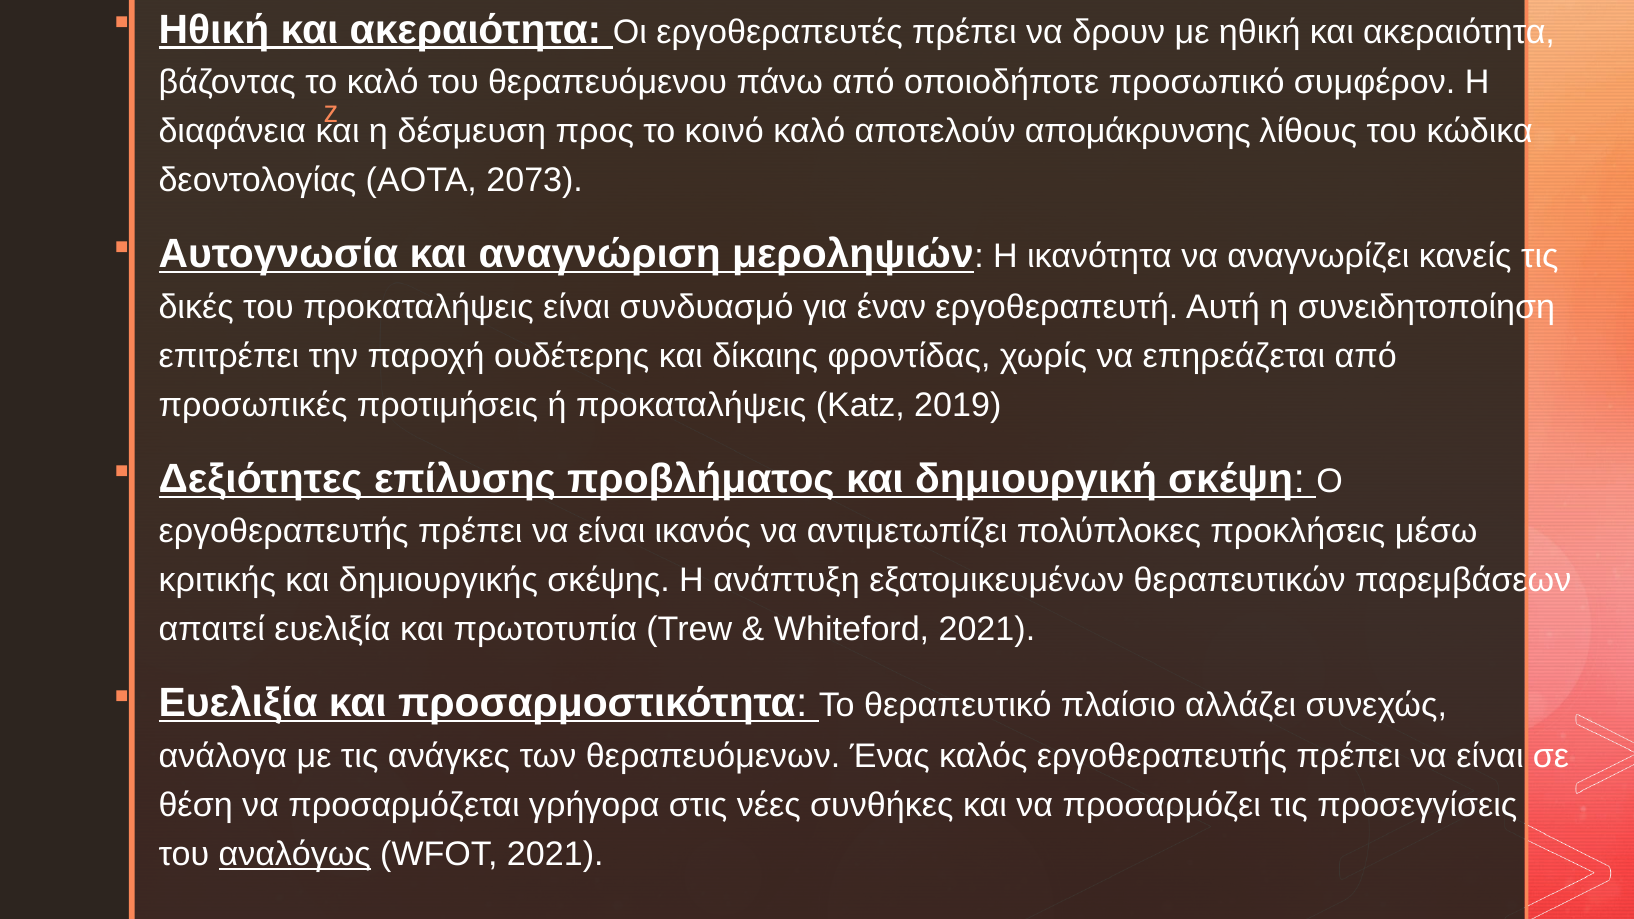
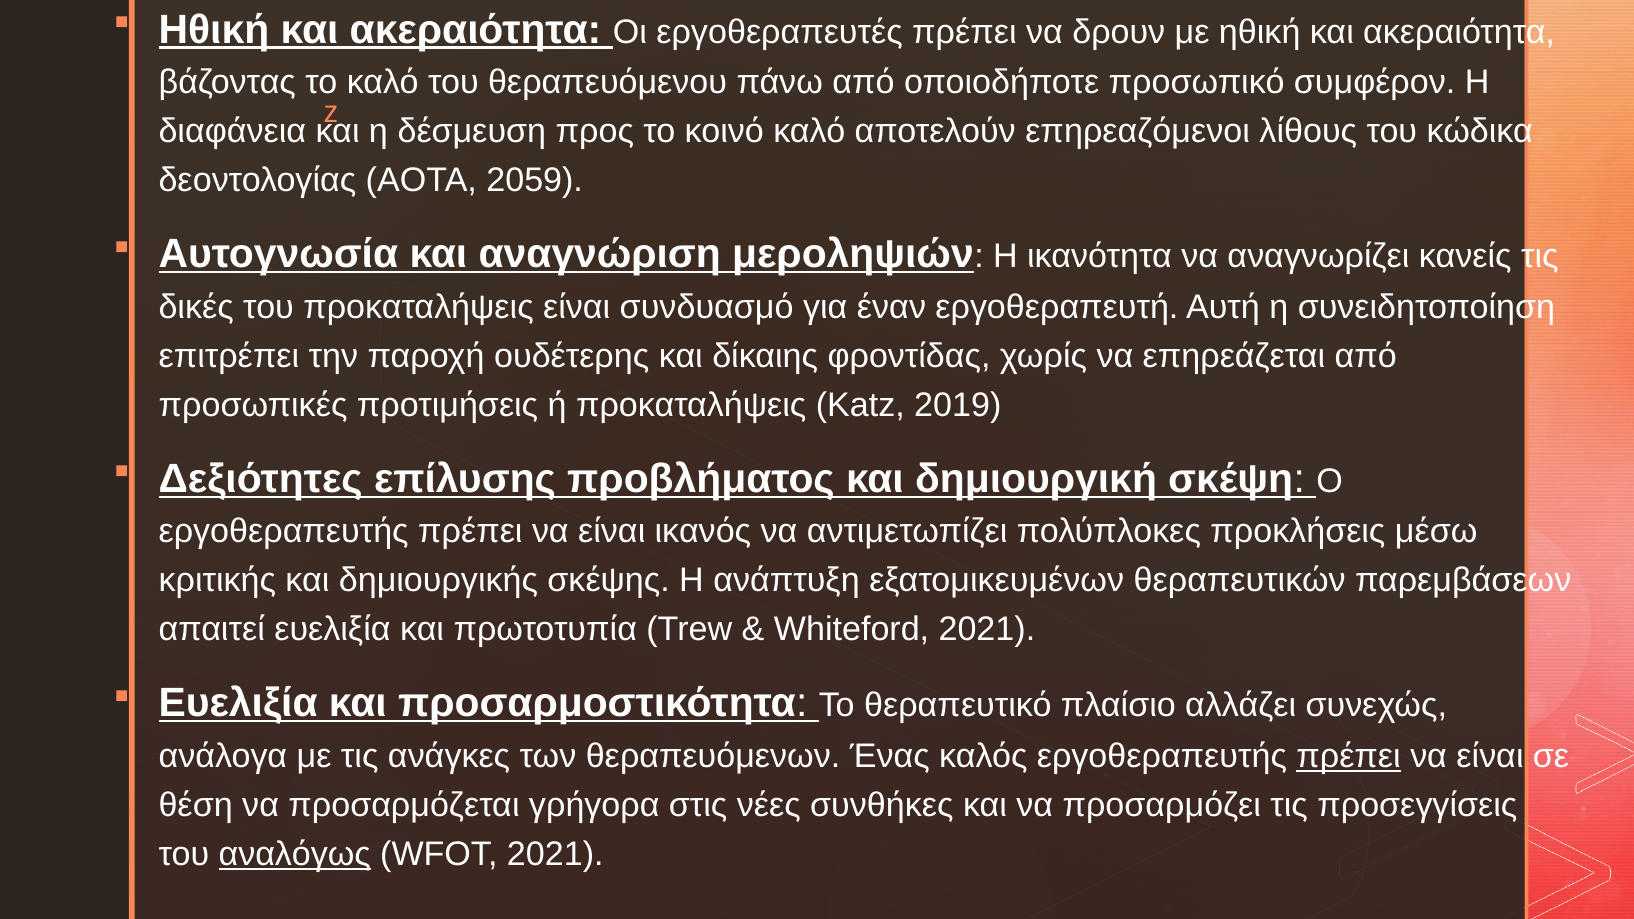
απομάκρυνσης: απομάκρυνσης -> επηρεαζόμενοι
2073: 2073 -> 2059
πρέπει at (1349, 756) underline: none -> present
